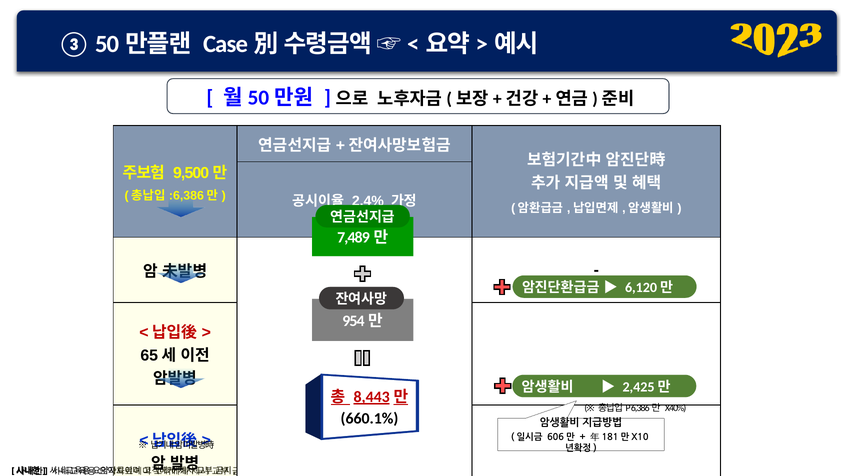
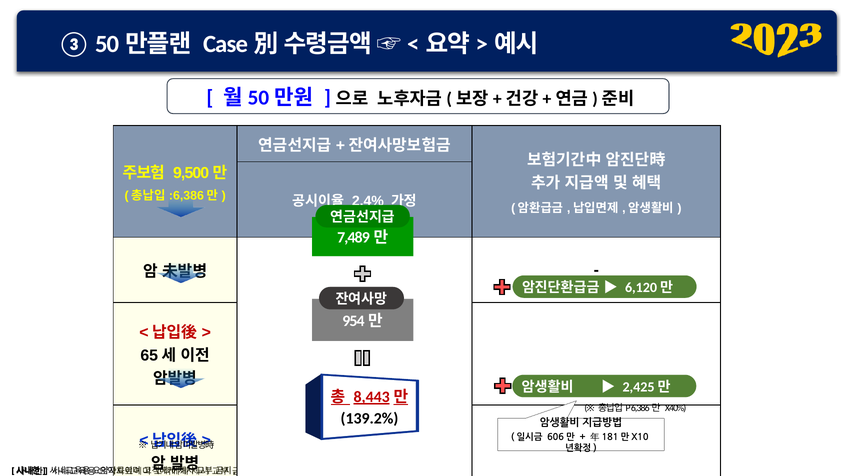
660.1%: 660.1% -> 139.2%
